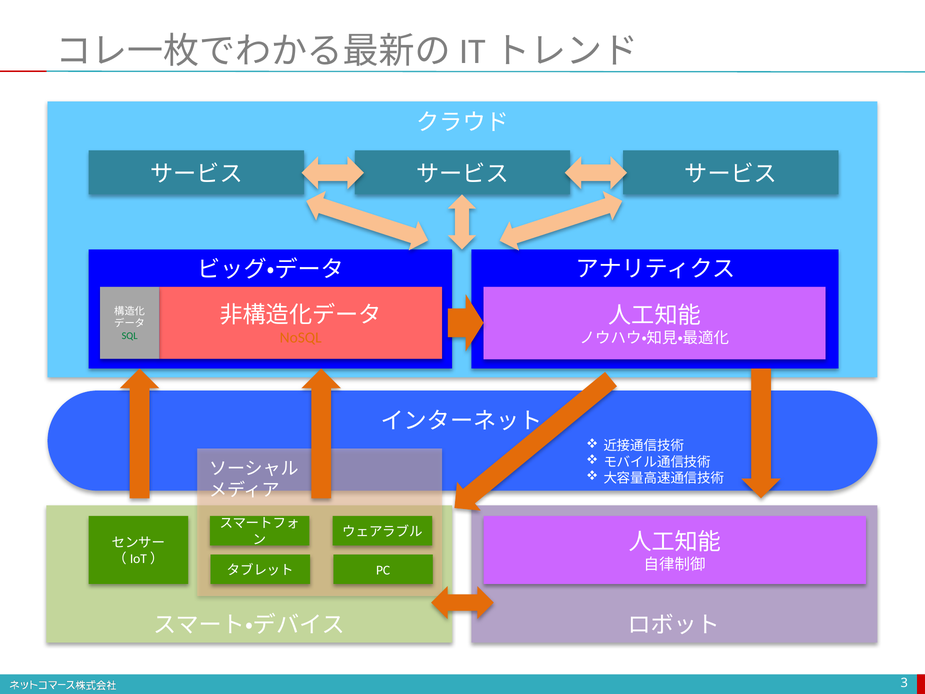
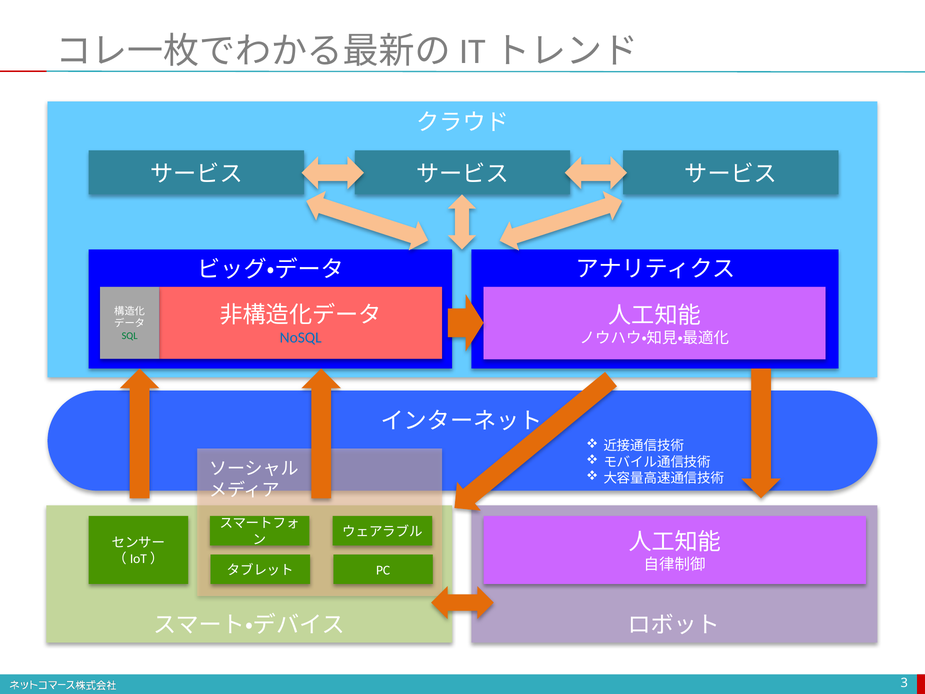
NoSQL colour: orange -> blue
